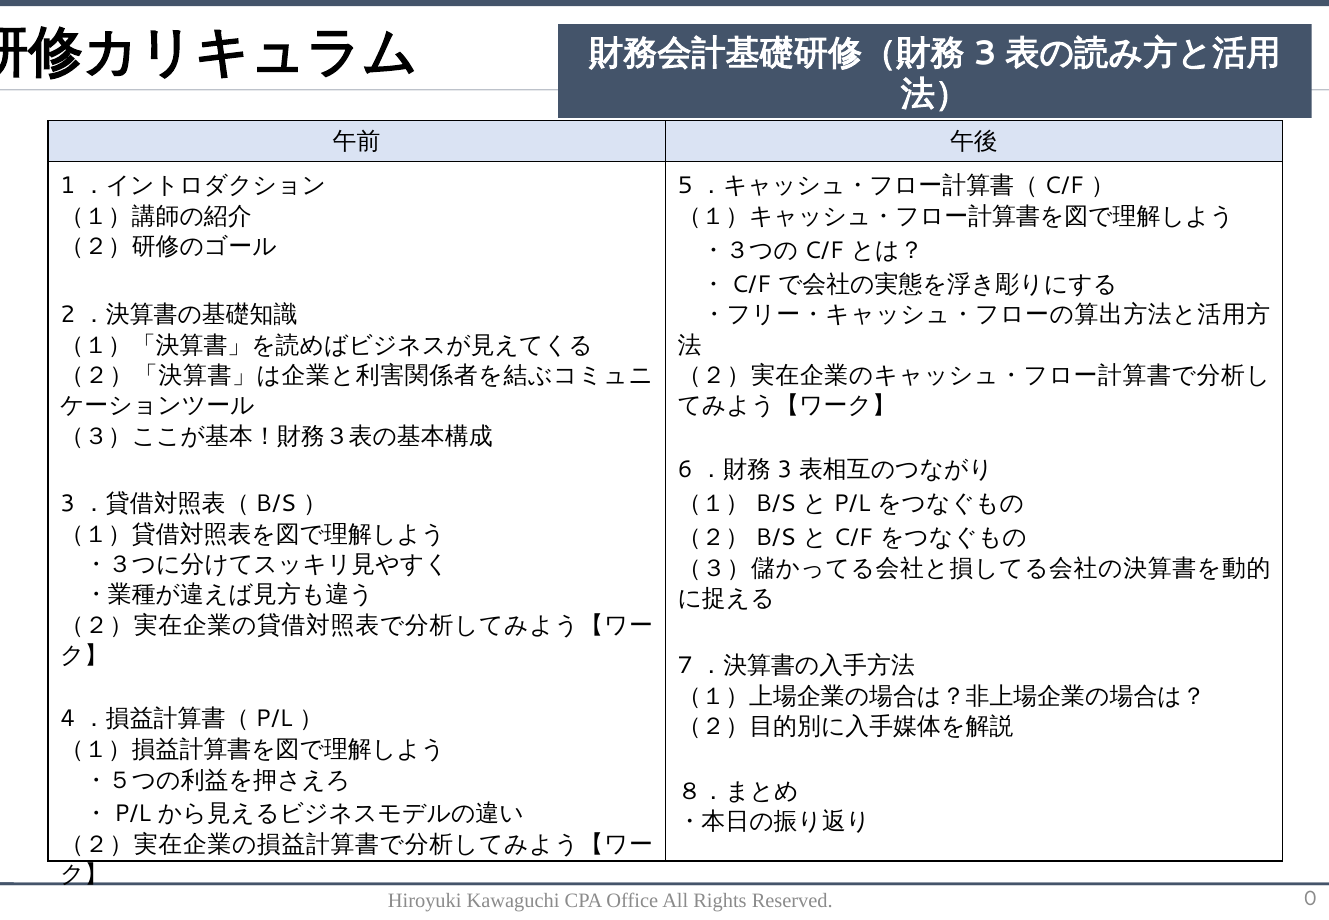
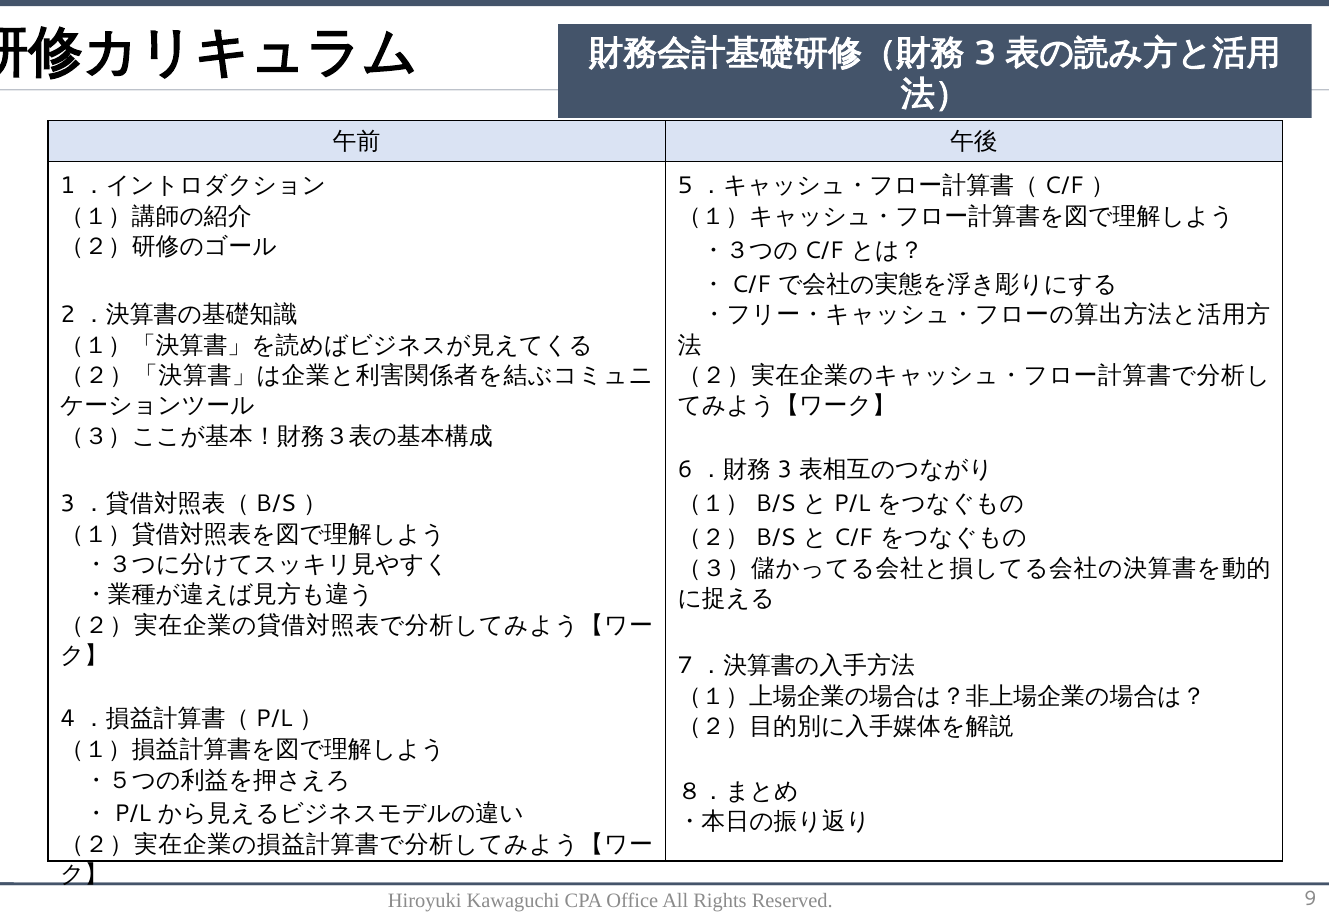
0: 0 -> 9
